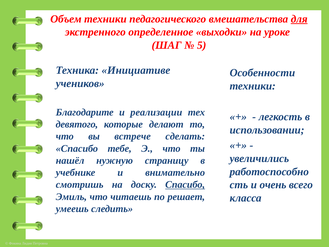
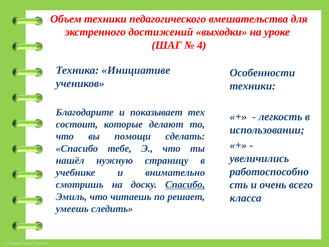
для underline: present -> none
определенное: определенное -> достижений
5: 5 -> 4
реализации: реализации -> показывает
девятого: девятого -> состоит
встрече: встрече -> помощи
